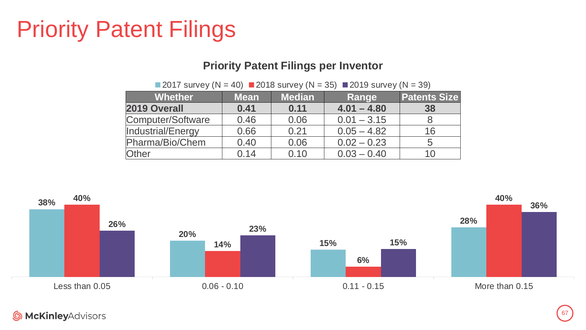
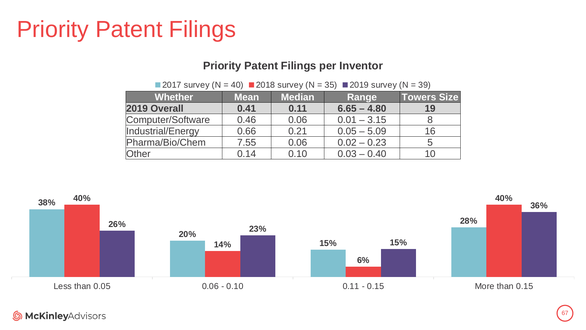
Patents: Patents -> Towers
4.01: 4.01 -> 6.65
38: 38 -> 19
4.82: 4.82 -> 5.09
Pharma/Bio/Chem 0.40: 0.40 -> 7.55
